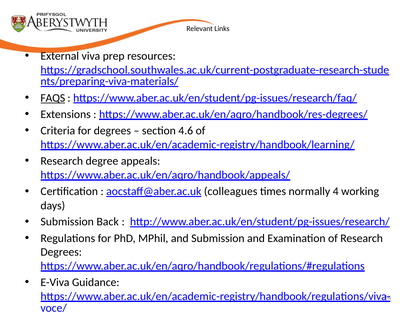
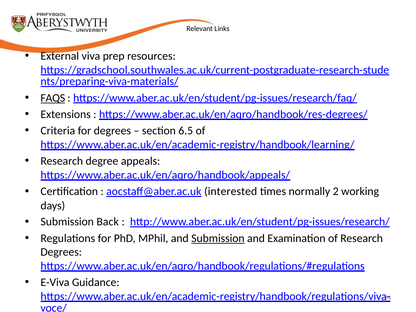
4.6: 4.6 -> 6.5
colleagues: colleagues -> interested
4: 4 -> 2
Submission at (218, 238) underline: none -> present
